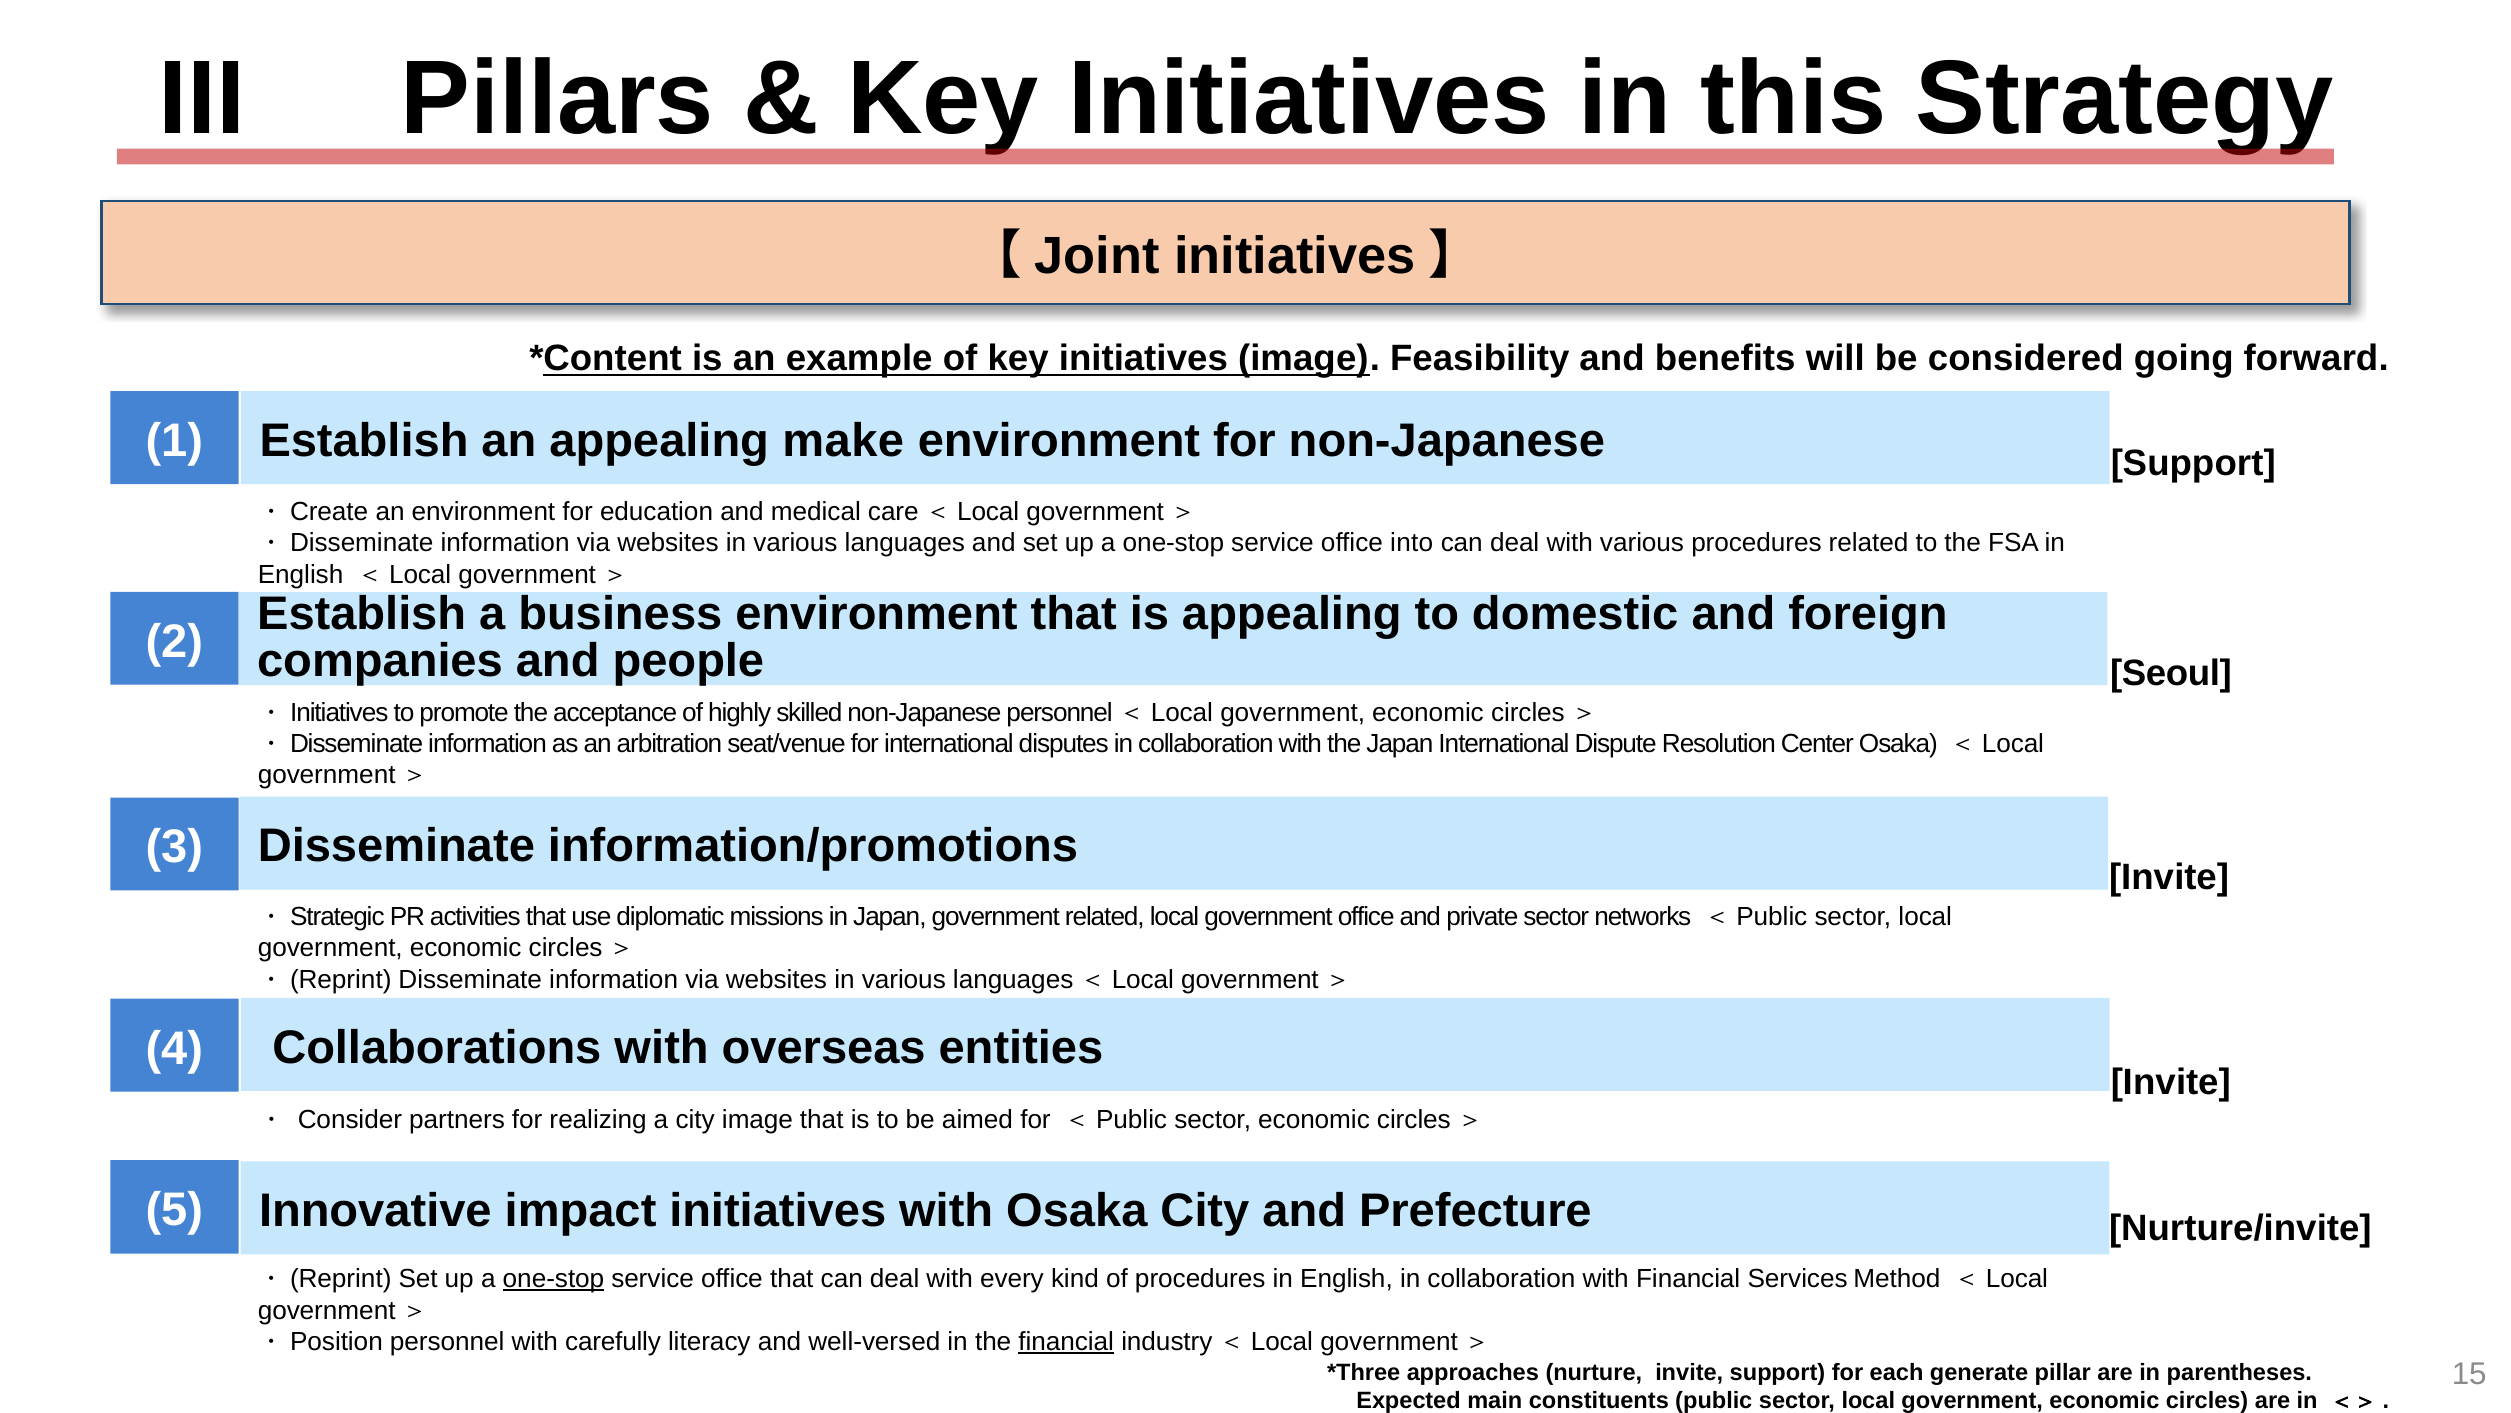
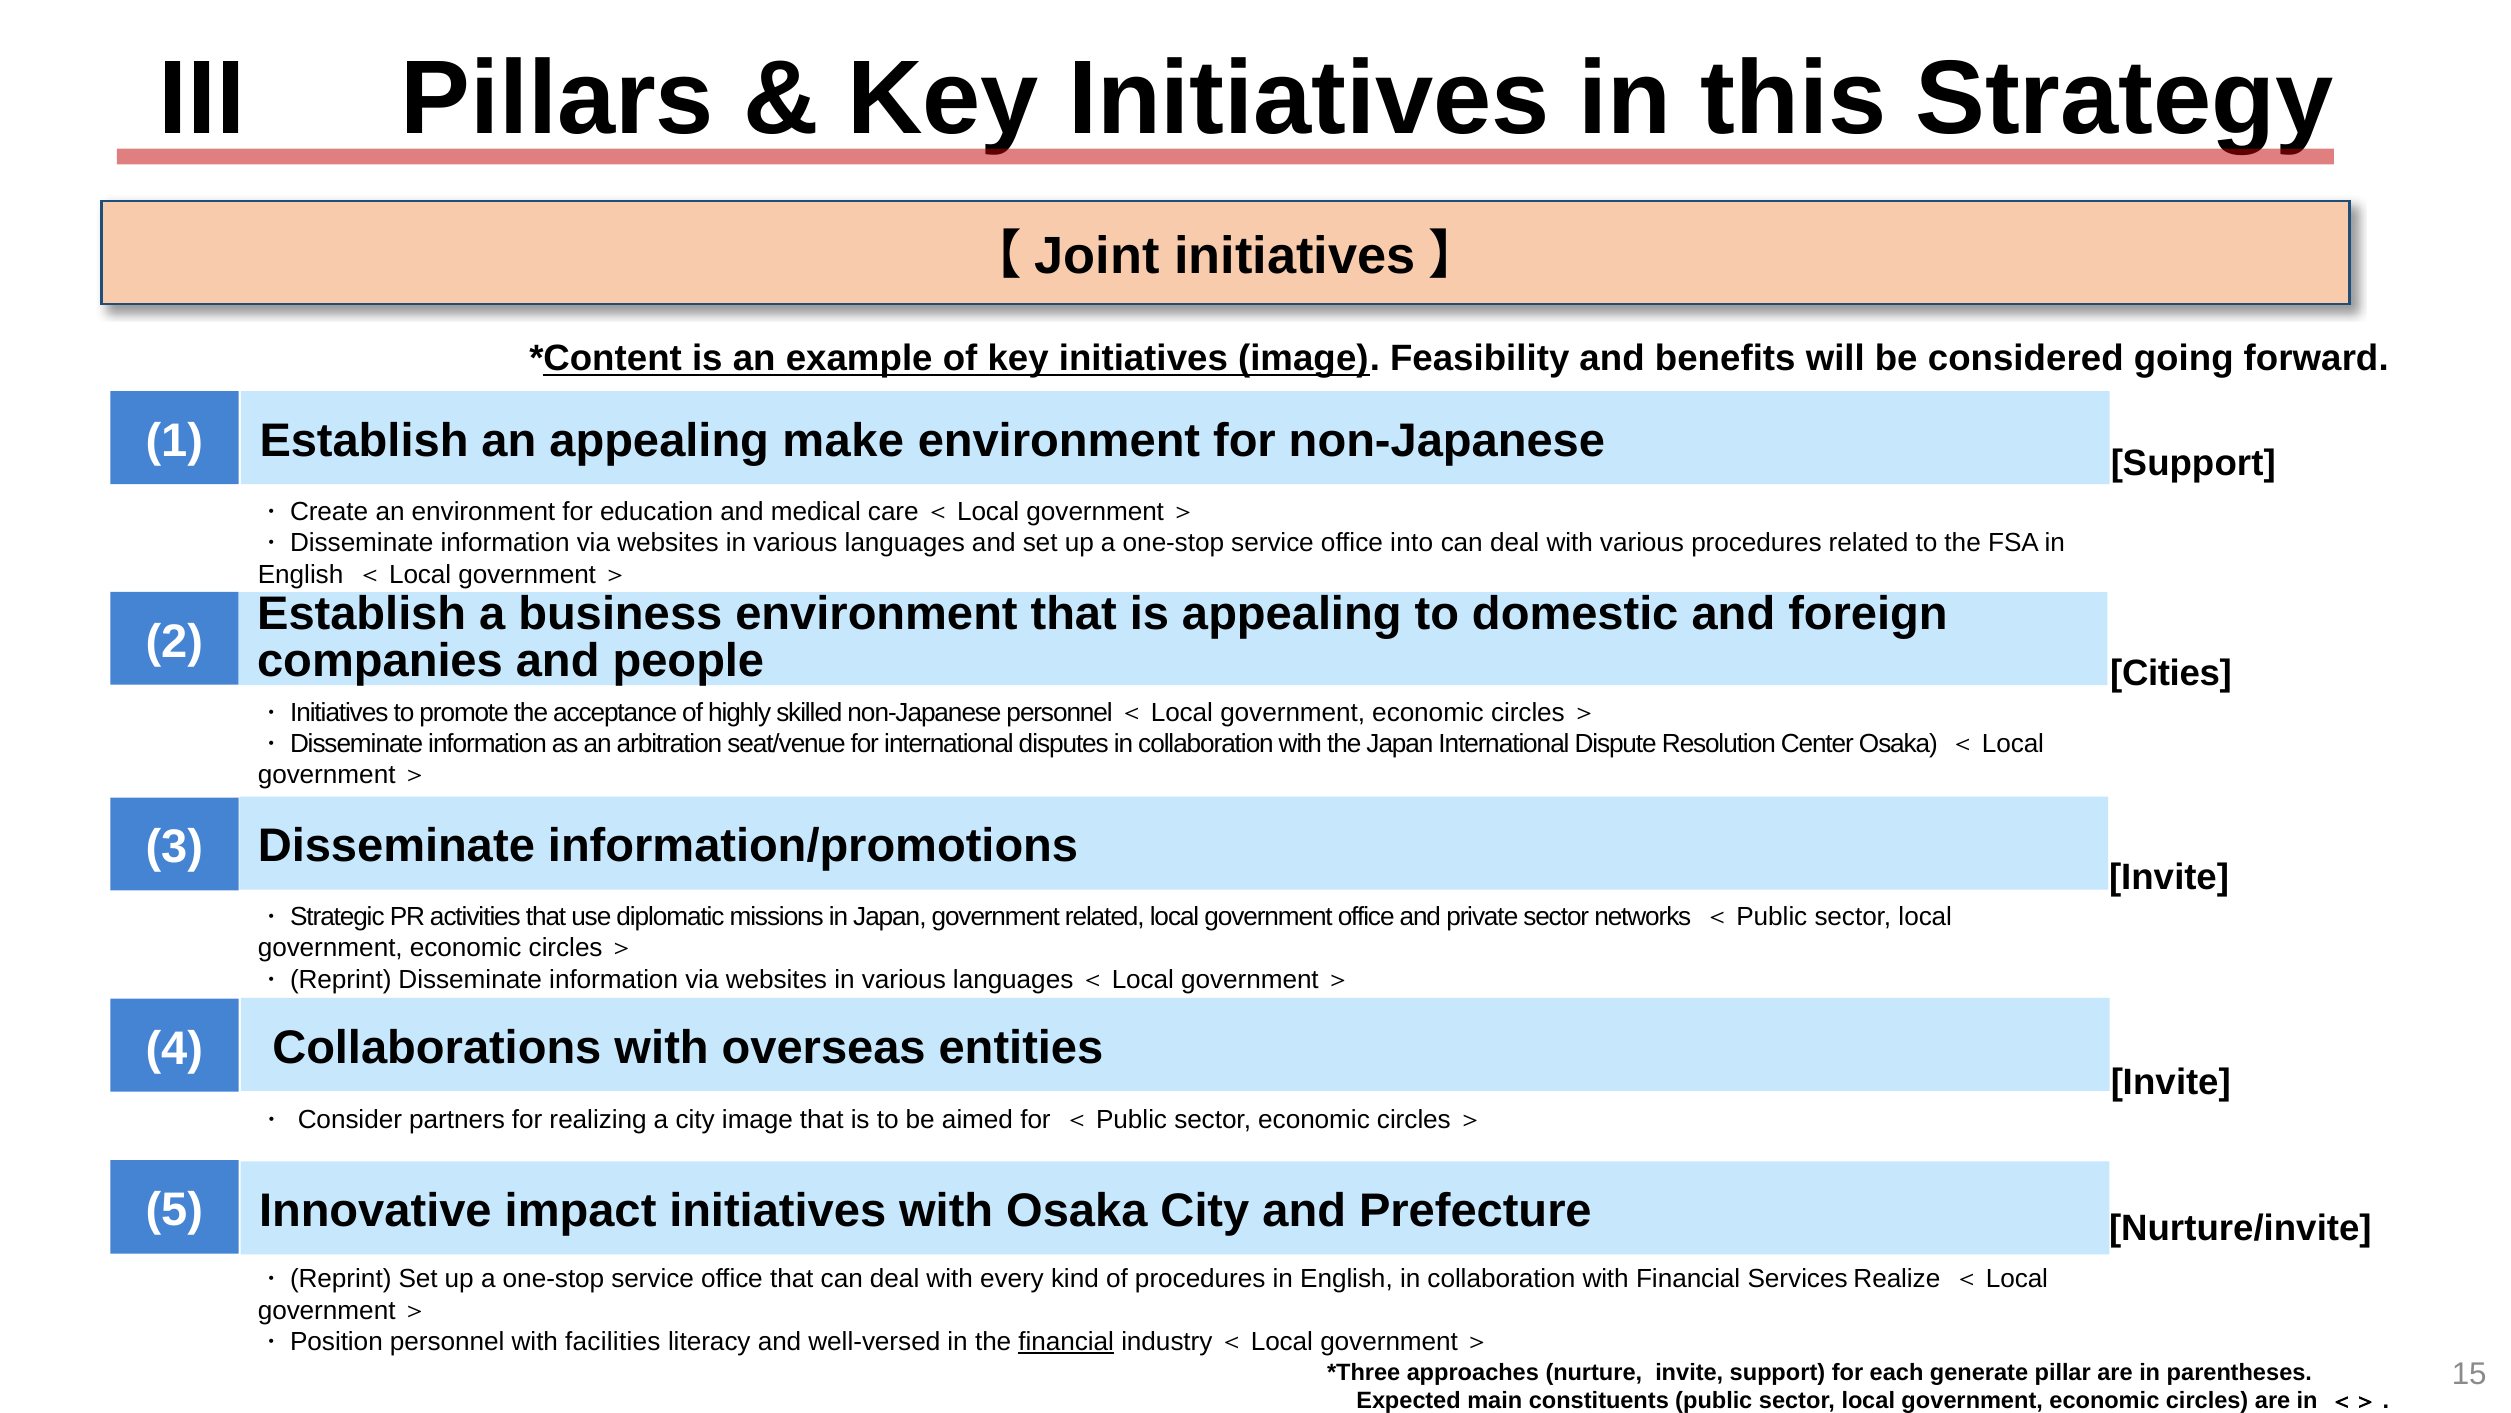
Seoul: Seoul -> Cities
one-stop at (554, 1278) underline: present -> none
Method: Method -> Realize
carefully: carefully -> facilities
